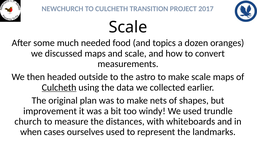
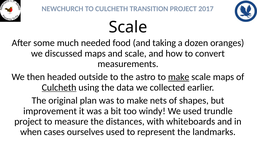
topics: topics -> taking
make at (179, 77) underline: none -> present
church at (28, 121): church -> project
